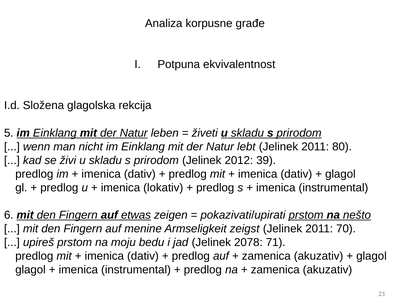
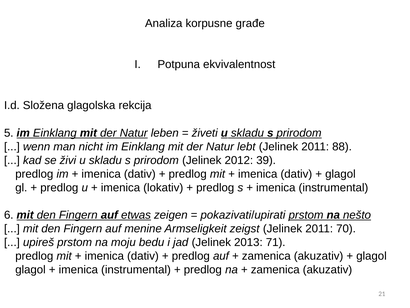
80: 80 -> 88
2078: 2078 -> 2013
